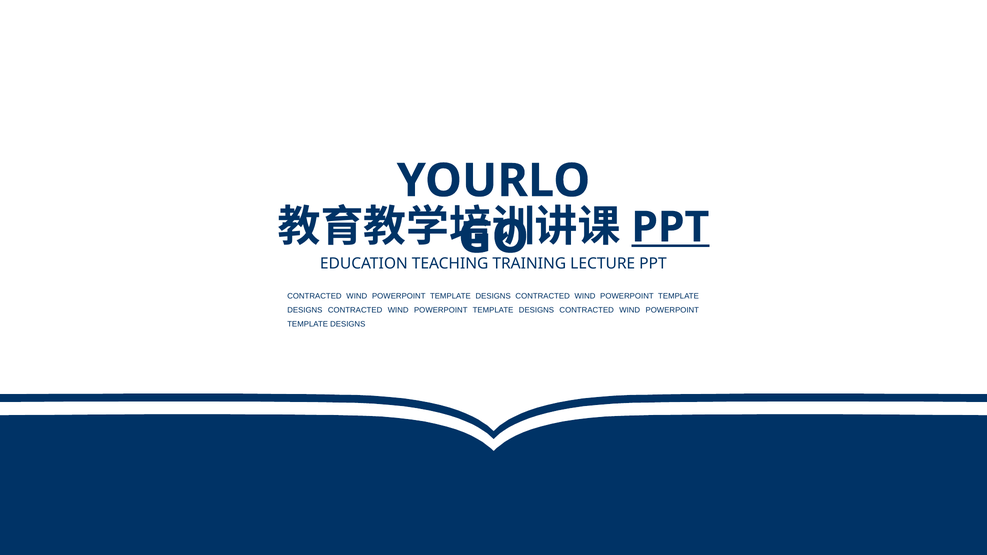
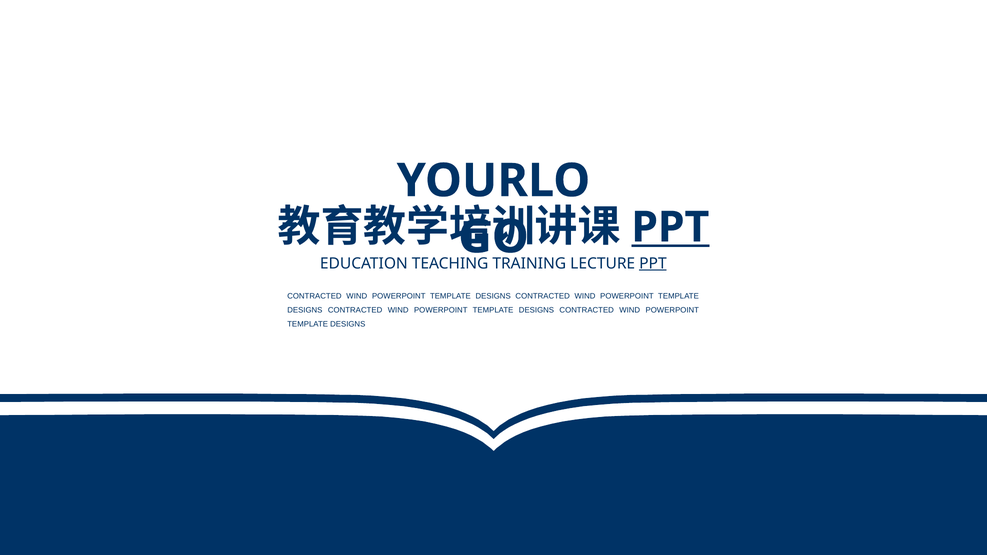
PPT at (653, 264) underline: none -> present
